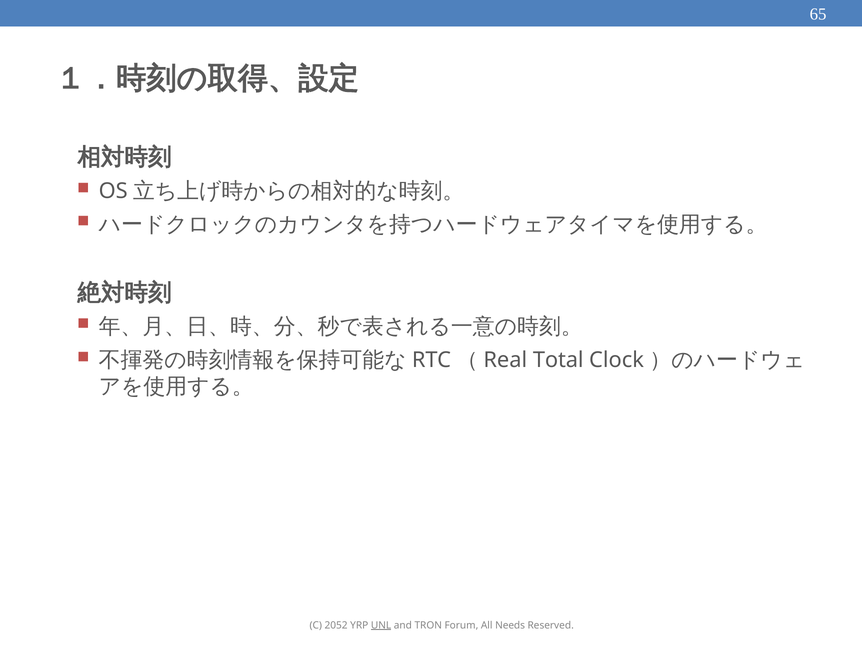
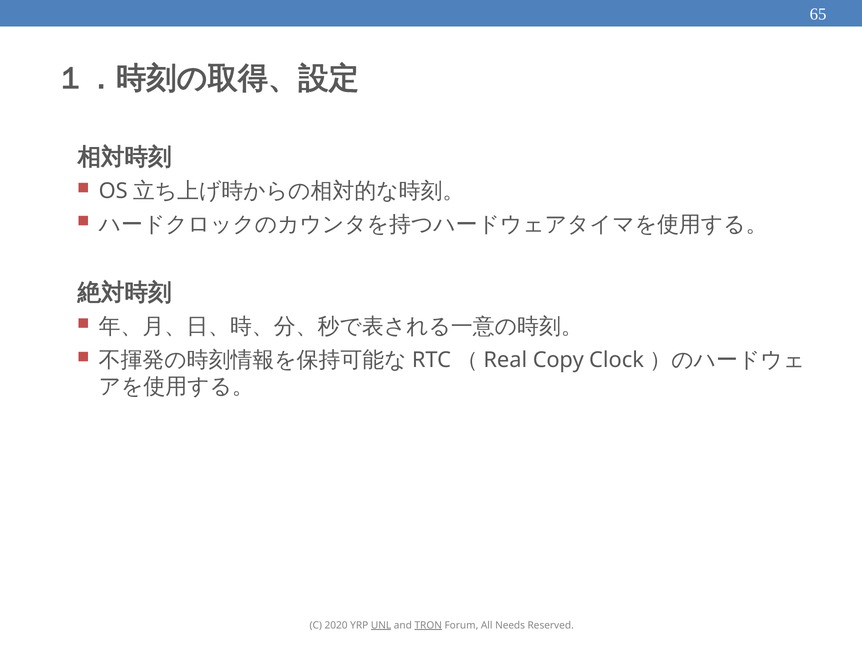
Total: Total -> Copy
2052: 2052 -> 2020
TRON underline: none -> present
